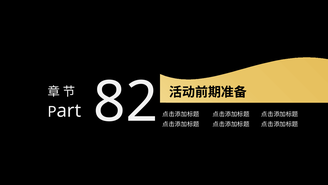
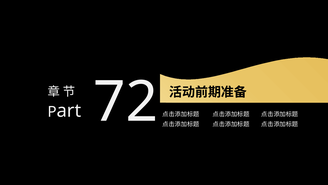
82: 82 -> 72
